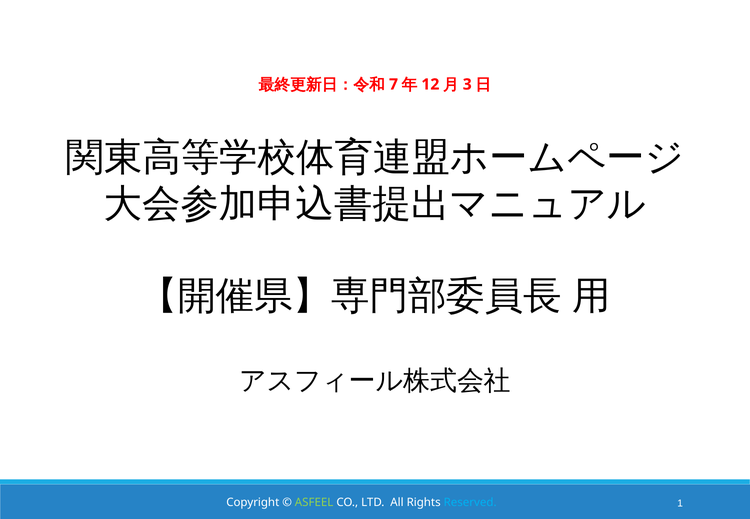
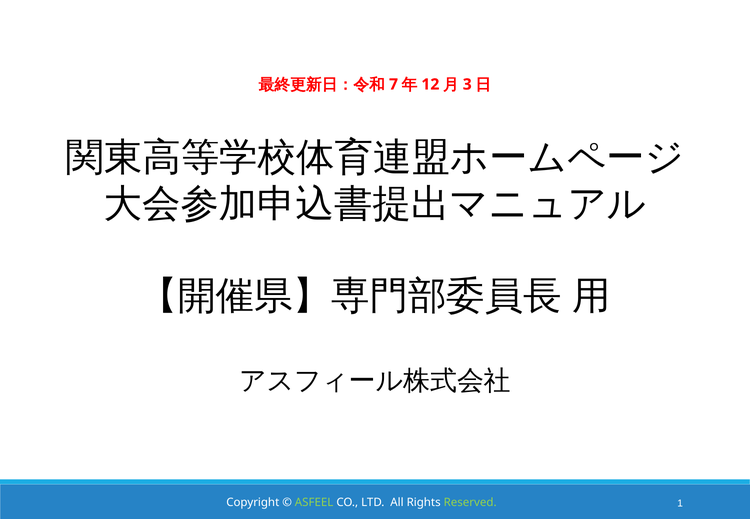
Reserved colour: light blue -> light green
